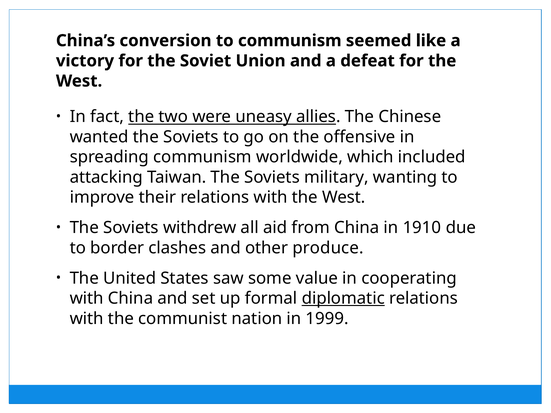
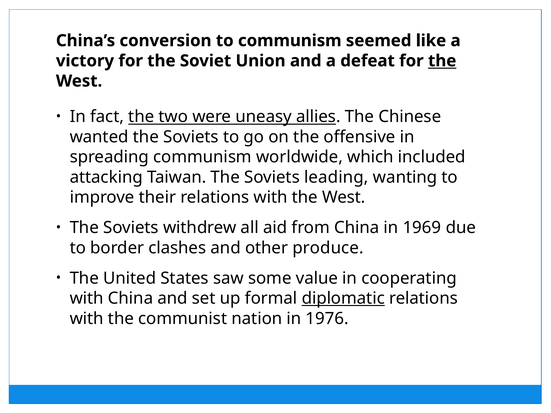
the at (442, 61) underline: none -> present
military: military -> leading
1910: 1910 -> 1969
1999: 1999 -> 1976
